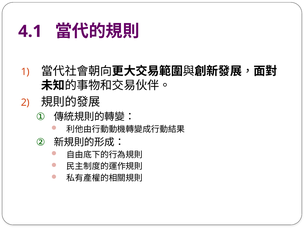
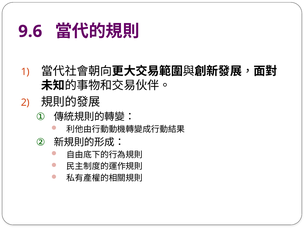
4.1: 4.1 -> 9.6
